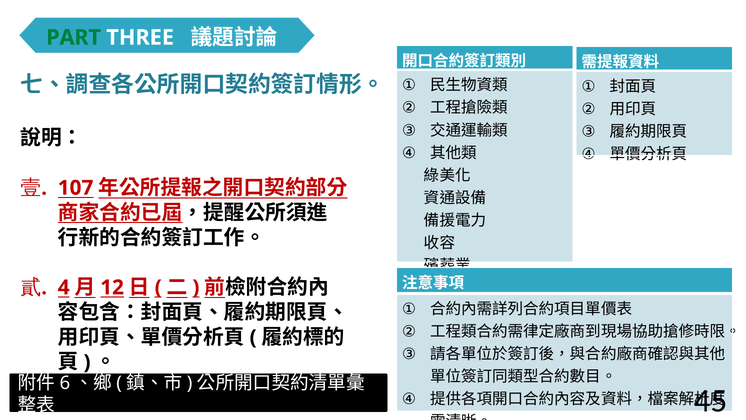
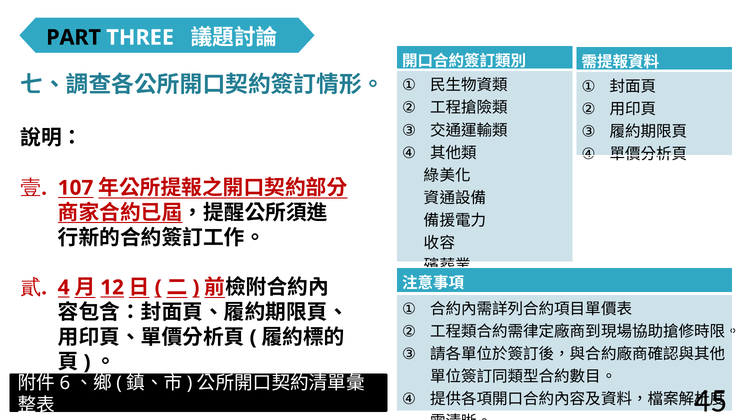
PART colour: green -> black
